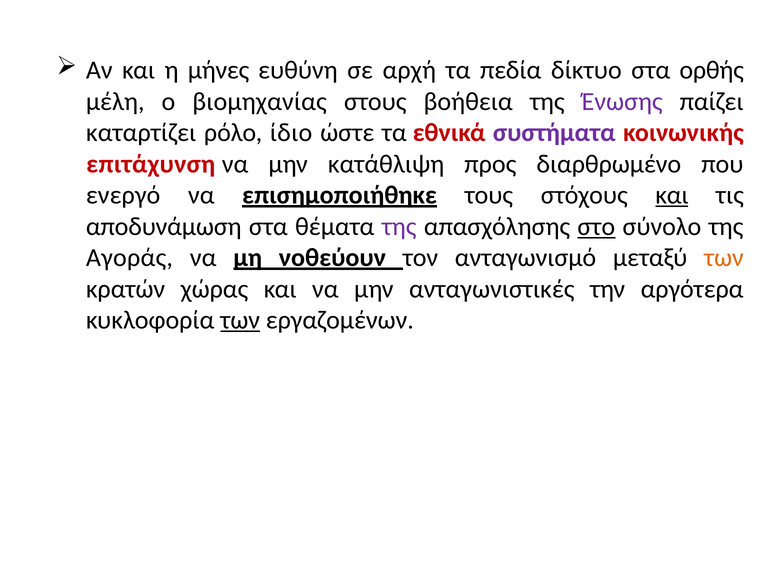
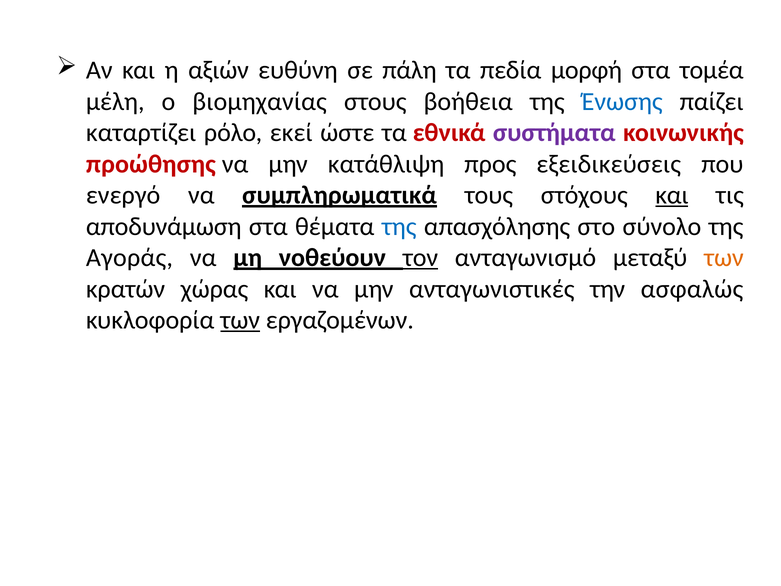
μήνες: μήνες -> αξιών
αρχή: αρχή -> πάλη
δίκτυο: δίκτυο -> μορφή
ορθής: ορθής -> τομέα
Ένωσης colour: purple -> blue
ίδιο: ίδιο -> εκεί
επιτάχυνση: επιτάχυνση -> προώθησης
διαρθρωμένο: διαρθρωμένο -> εξειδικεύσεις
επισημοποιήθηκε: επισημοποιήθηκε -> συμπληρωματικά
της at (399, 226) colour: purple -> blue
στο underline: present -> none
τον underline: none -> present
αργότερα: αργότερα -> ασφαλώς
